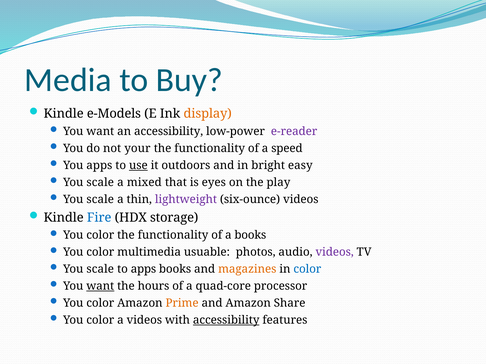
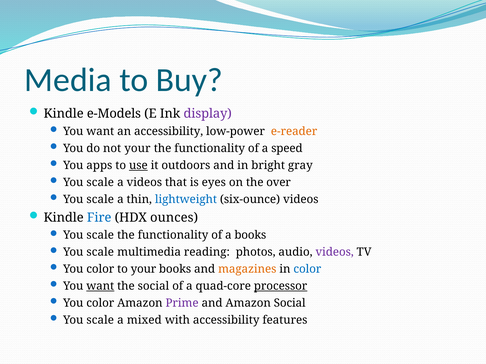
display colour: orange -> purple
e-reader colour: purple -> orange
easy: easy -> gray
a mixed: mixed -> videos
play: play -> over
lightweight colour: purple -> blue
storage: storage -> ounces
color at (100, 235): color -> scale
color at (100, 253): color -> scale
usuable: usuable -> reading
scale at (100, 270): scale -> color
to apps: apps -> your
the hours: hours -> social
processor underline: none -> present
Prime colour: orange -> purple
Amazon Share: Share -> Social
color at (100, 321): color -> scale
a videos: videos -> mixed
accessibility at (226, 321) underline: present -> none
